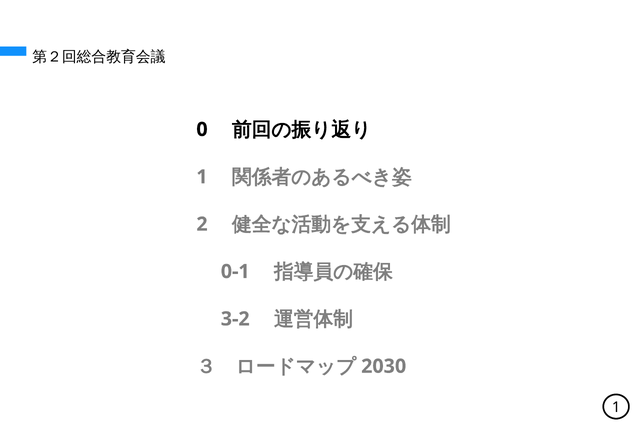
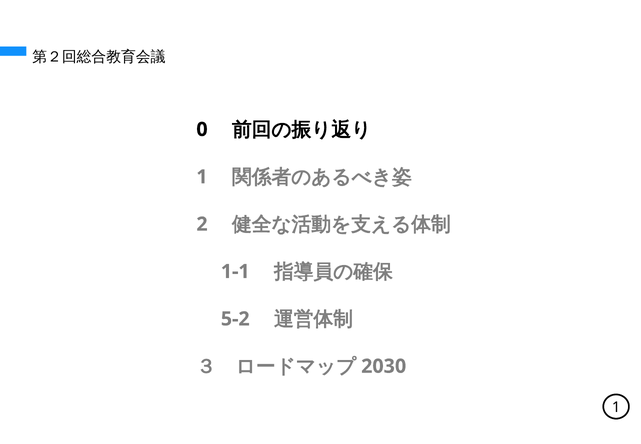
0-1: 0-1 -> 1-1
3-2: 3-2 -> 5-2
